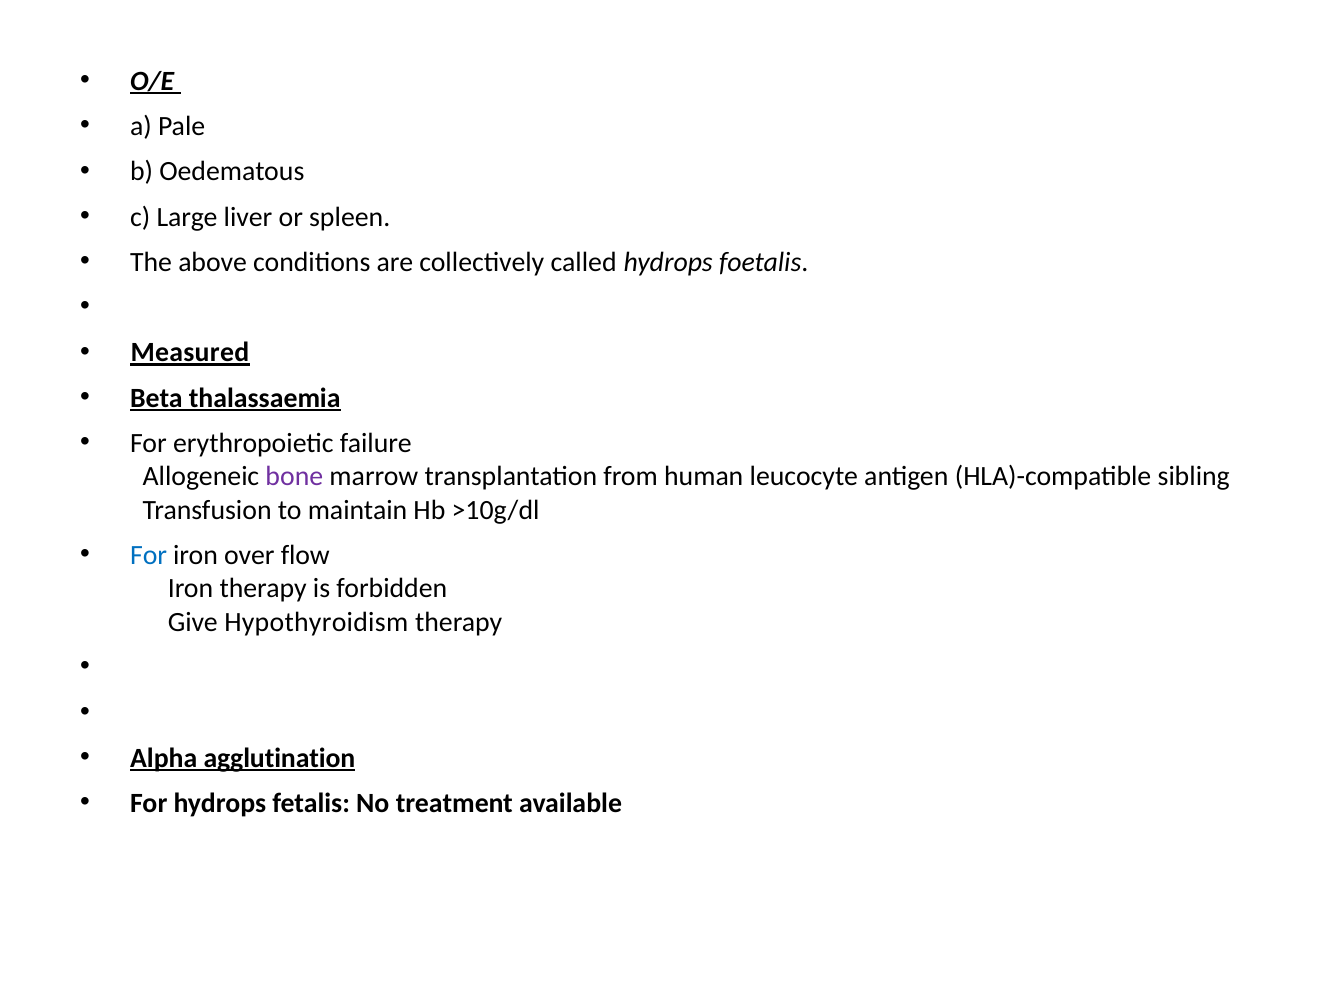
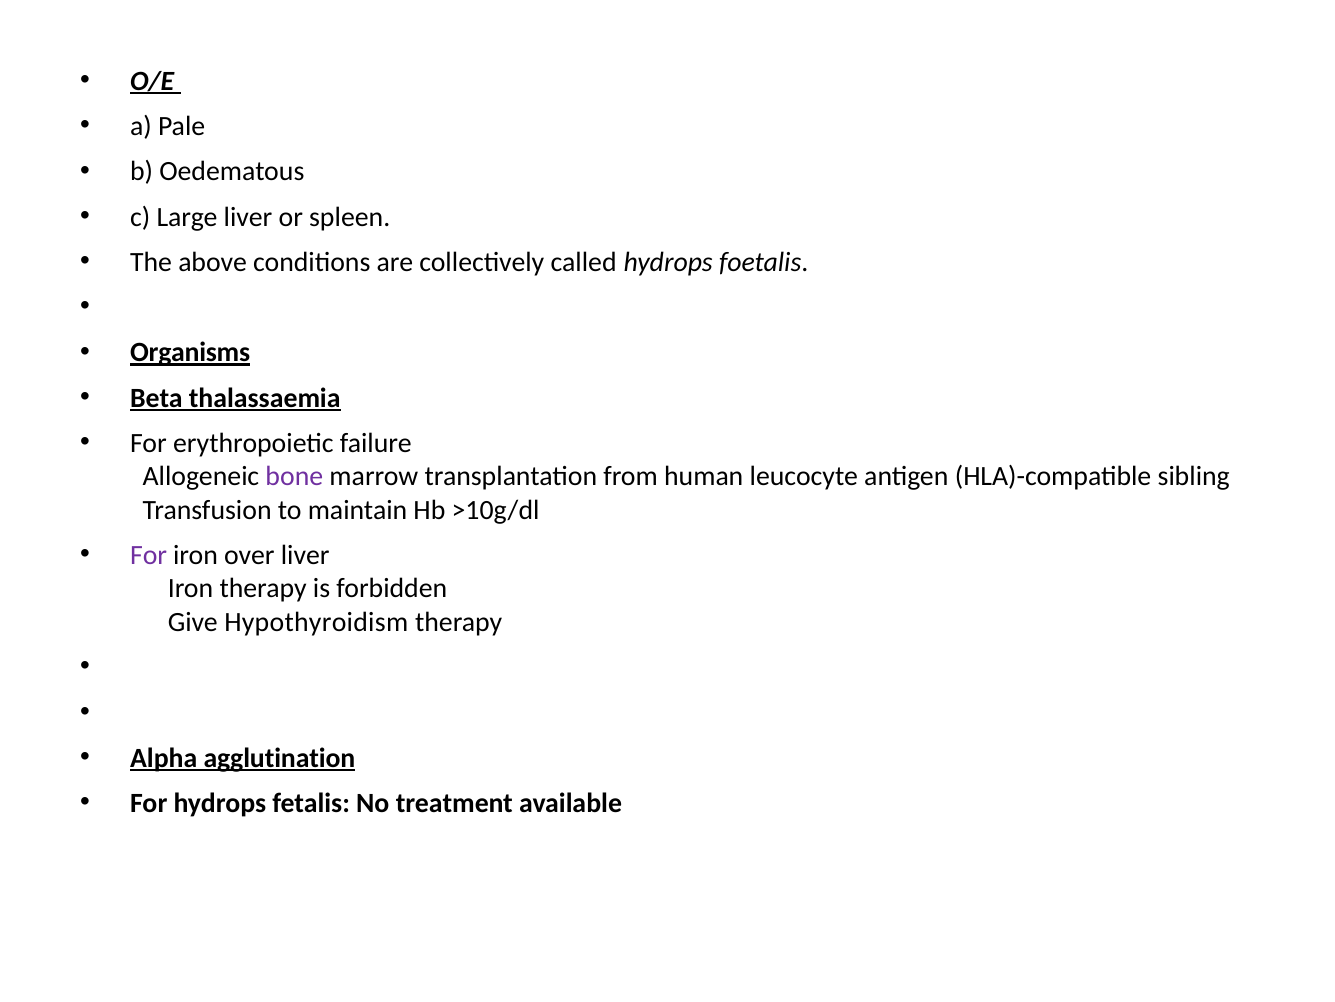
Measured: Measured -> Organisms
For at (149, 555) colour: blue -> purple
over flow: flow -> liver
